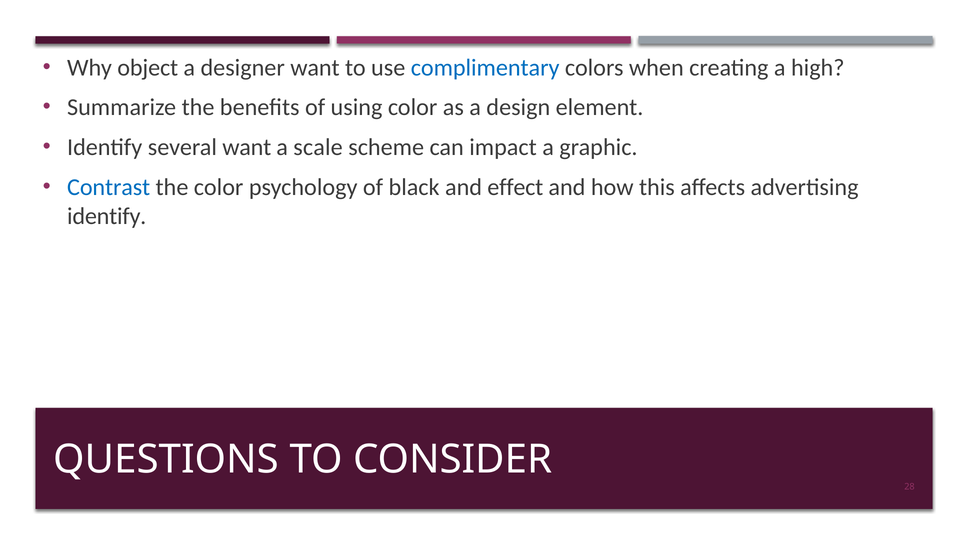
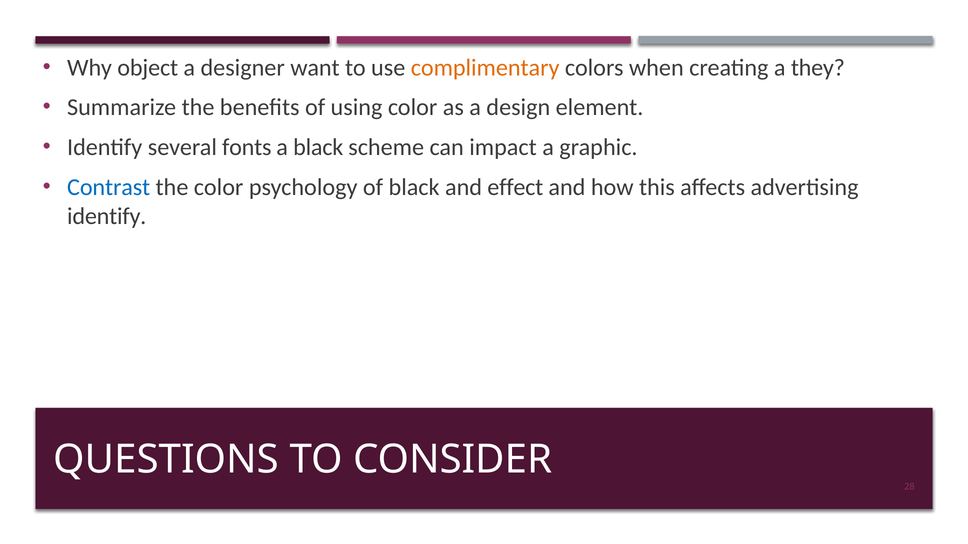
complimentary colour: blue -> orange
high: high -> they
several want: want -> fonts
a scale: scale -> black
